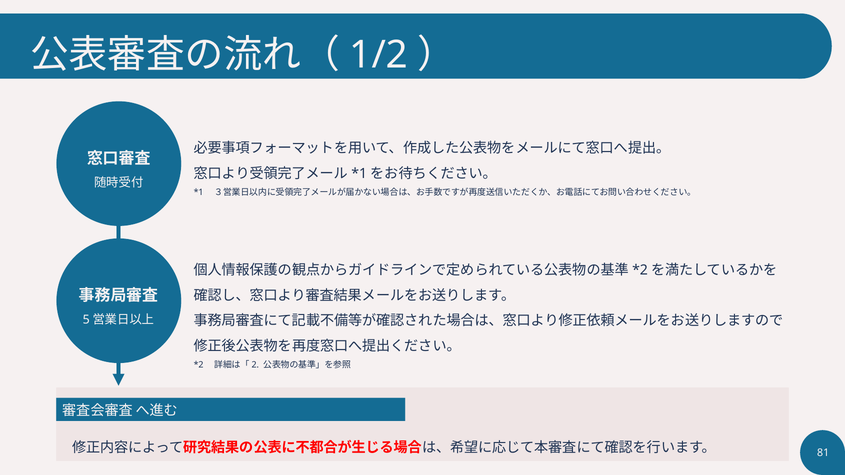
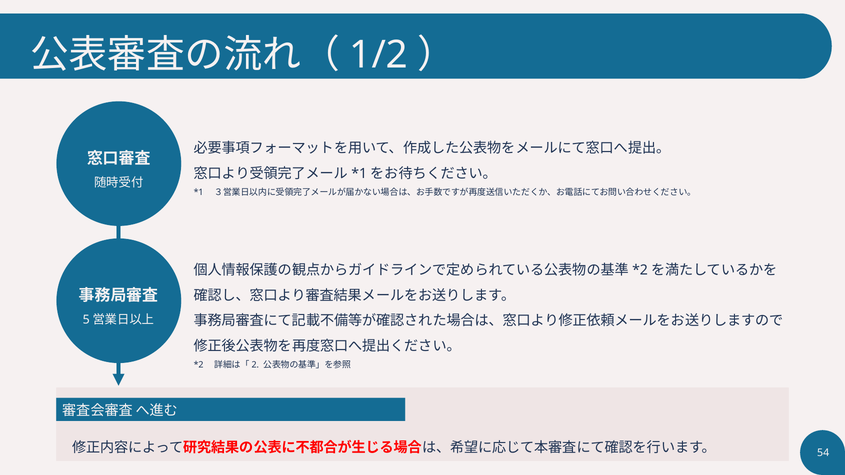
81: 81 -> 54
